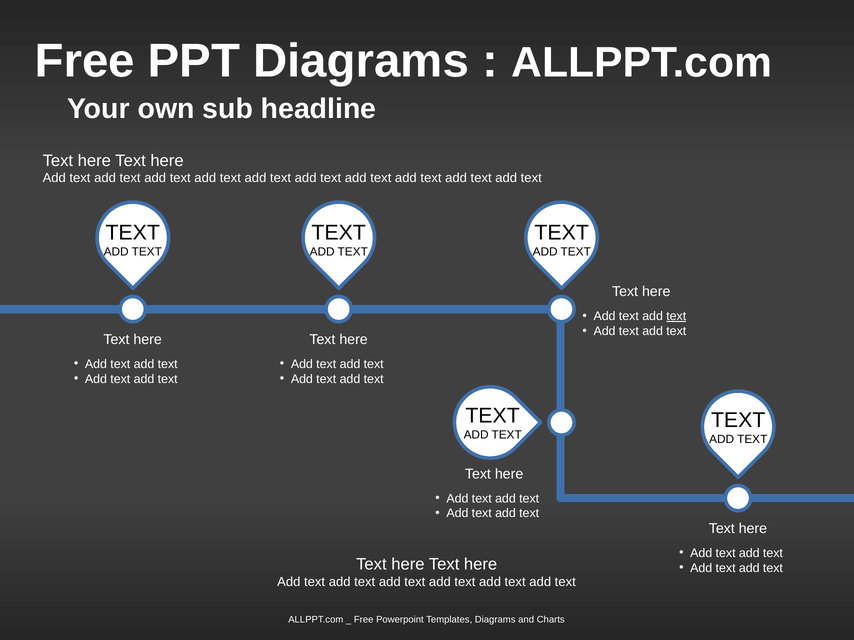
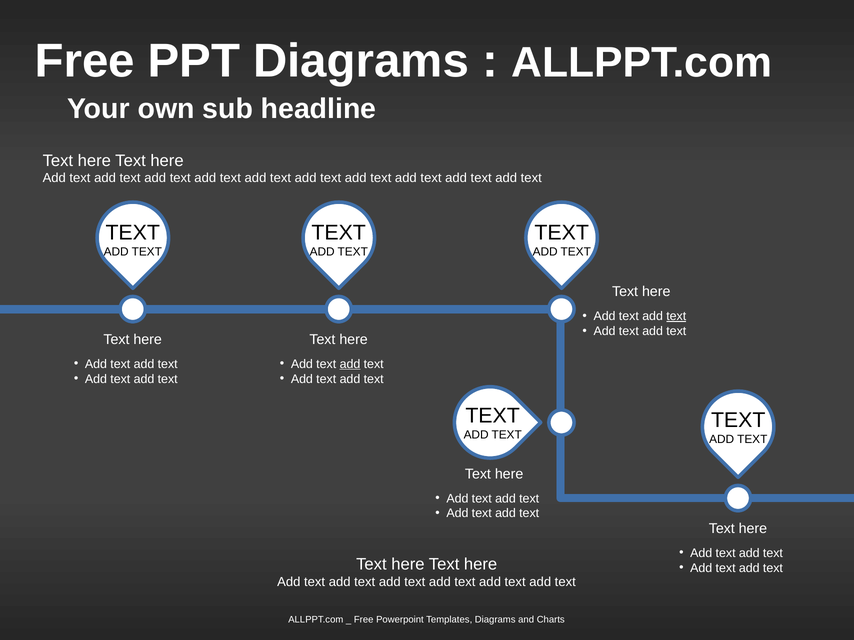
add at (350, 364) underline: none -> present
